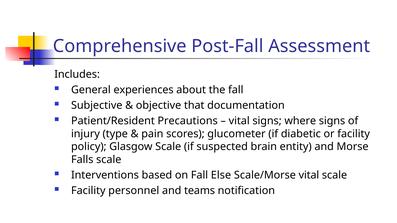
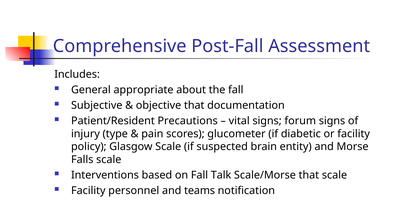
experiences: experiences -> appropriate
where: where -> forum
Else: Else -> Talk
Scale/Morse vital: vital -> that
